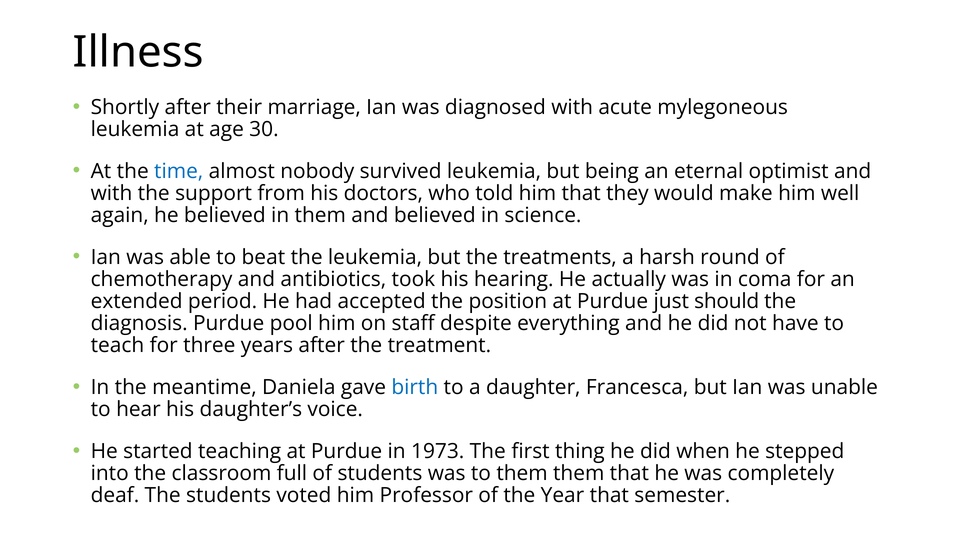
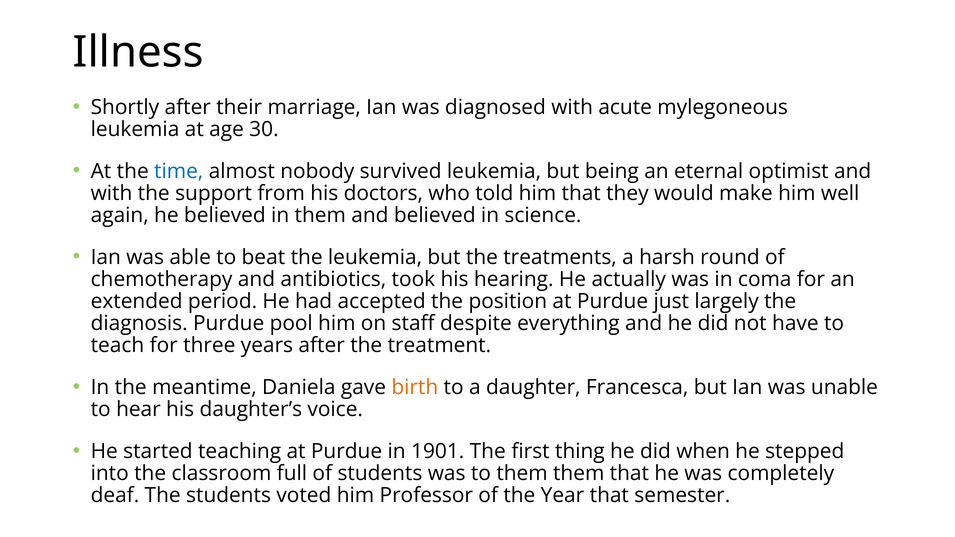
should: should -> largely
birth colour: blue -> orange
1973: 1973 -> 1901
